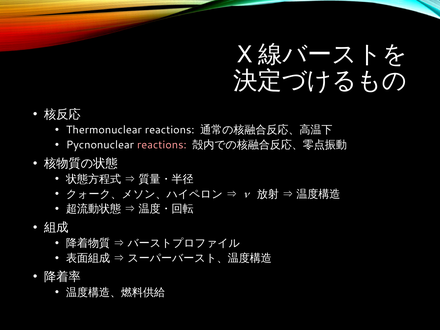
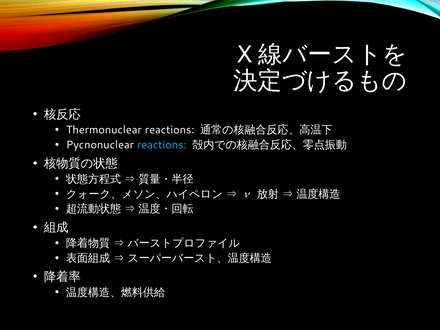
reactions at (162, 145) colour: pink -> light blue
